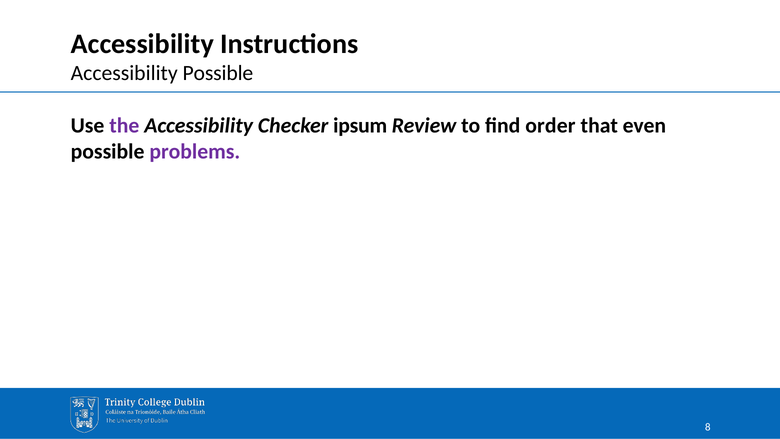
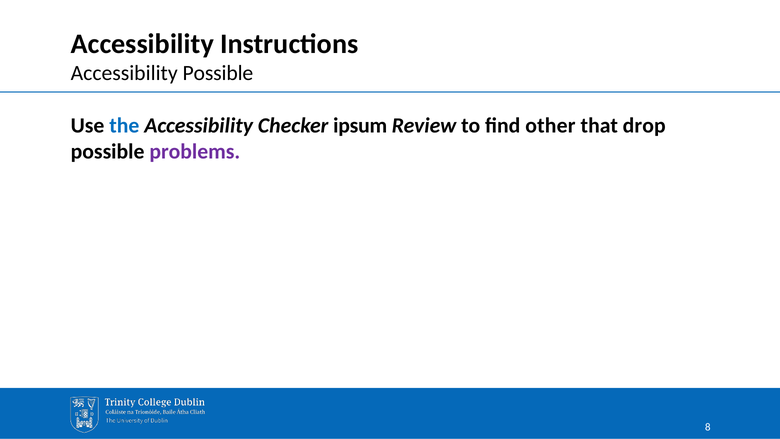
the colour: purple -> blue
order: order -> other
even: even -> drop
